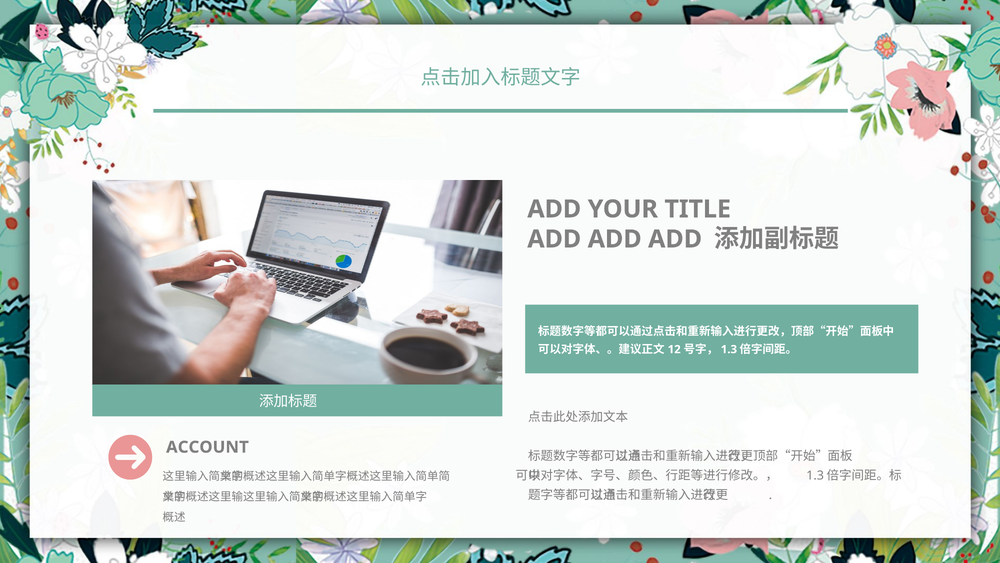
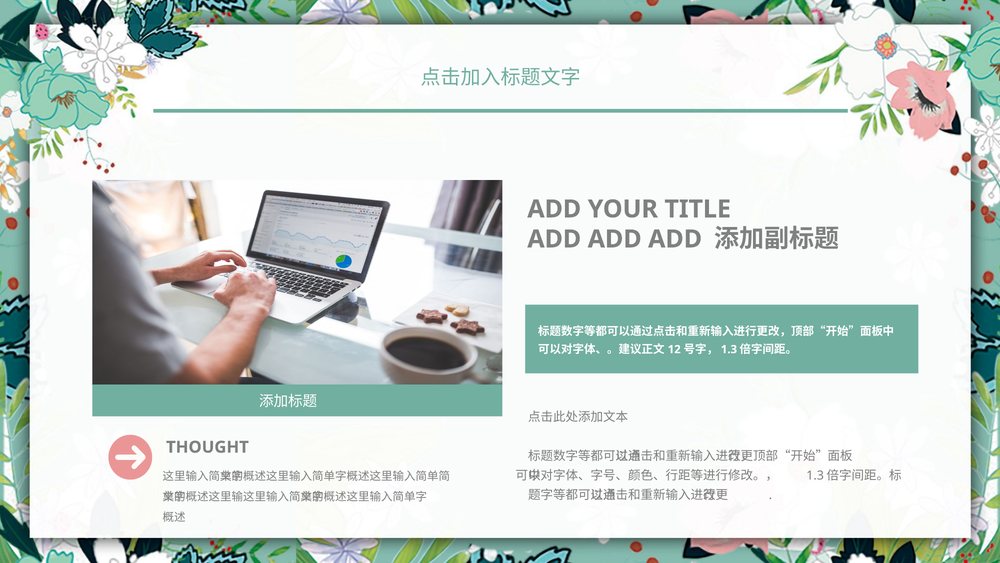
ACCOUNT: ACCOUNT -> THOUGHT
